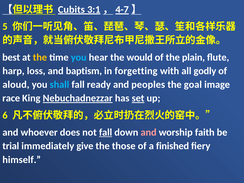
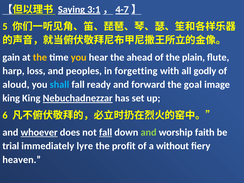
Cubits: Cubits -> Saying
best: best -> gain
you at (79, 57) colour: light blue -> yellow
would: would -> ahead
baptism: baptism -> peoples
peoples: peoples -> forward
race at (11, 98): race -> king
set underline: present -> none
whoever underline: none -> present
and at (149, 132) colour: pink -> light green
give: give -> lyre
those: those -> profit
finished: finished -> without
himself: himself -> heaven
